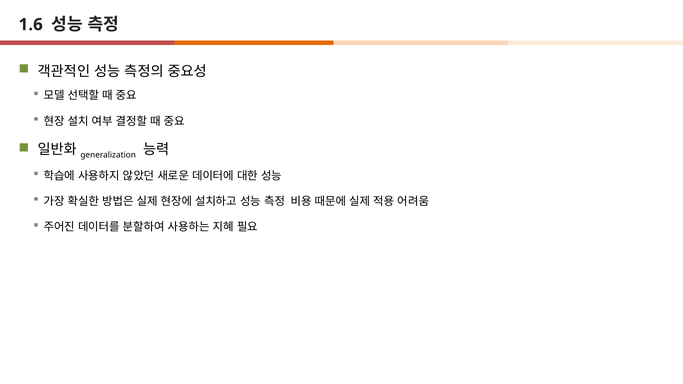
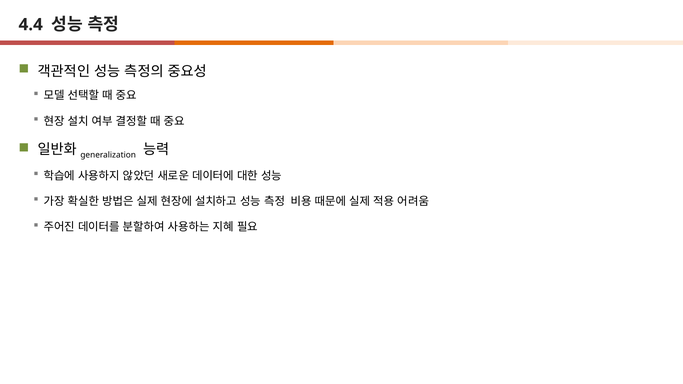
1.6: 1.6 -> 4.4
